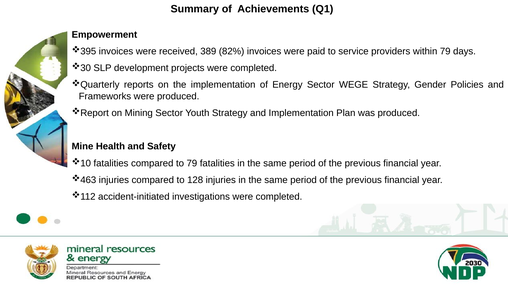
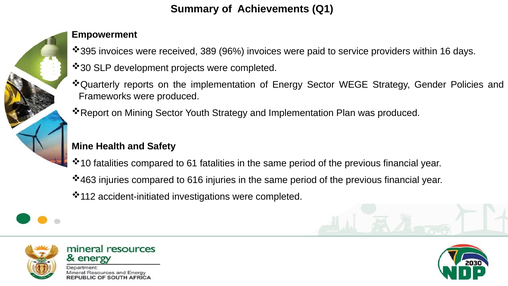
82%: 82% -> 96%
within 79: 79 -> 16
to 79: 79 -> 61
128: 128 -> 616
